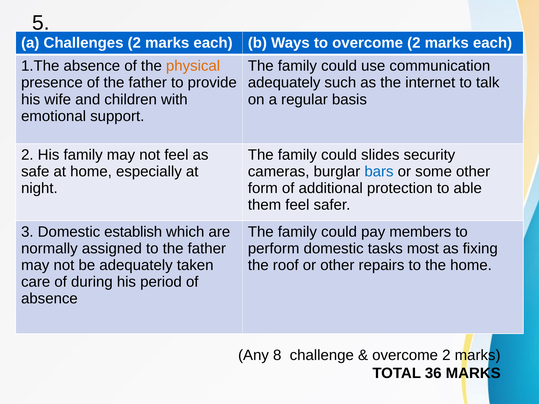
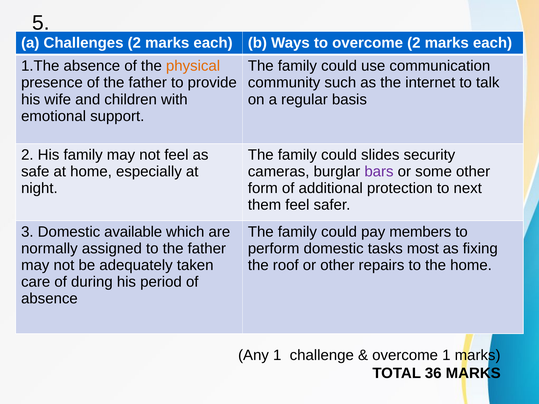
adequately at (284, 83): adequately -> community
bars colour: blue -> purple
able: able -> next
establish: establish -> available
Any 8: 8 -> 1
2 at (446, 356): 2 -> 1
